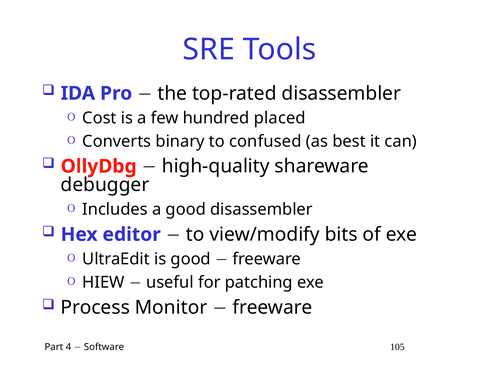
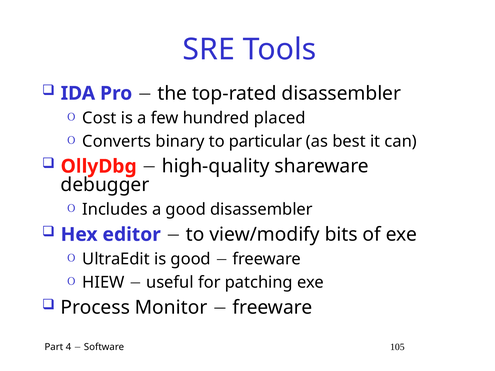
confused: confused -> particular
